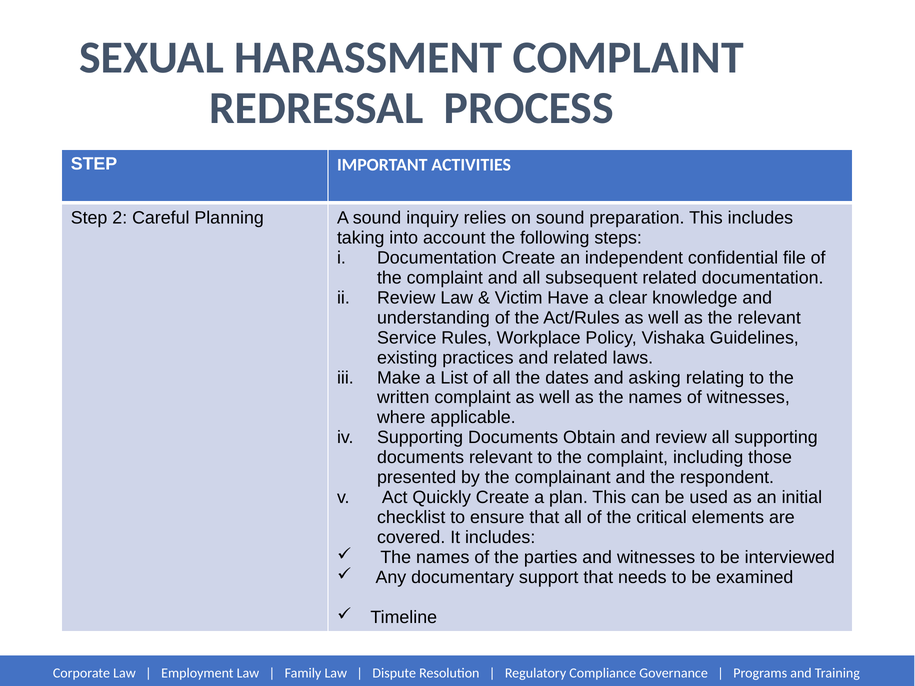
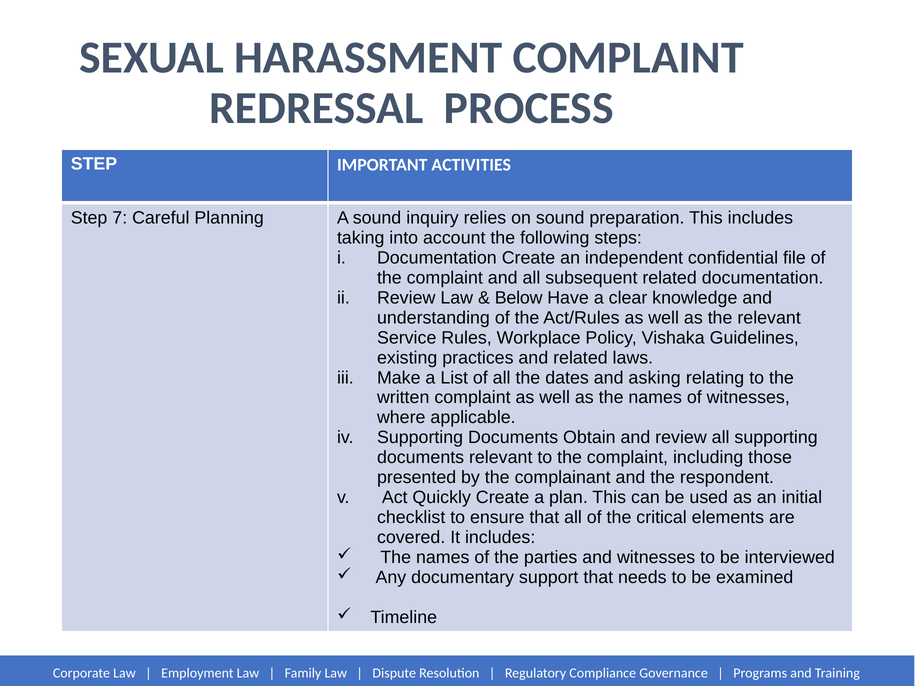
2: 2 -> 7
Victim: Victim -> Below
